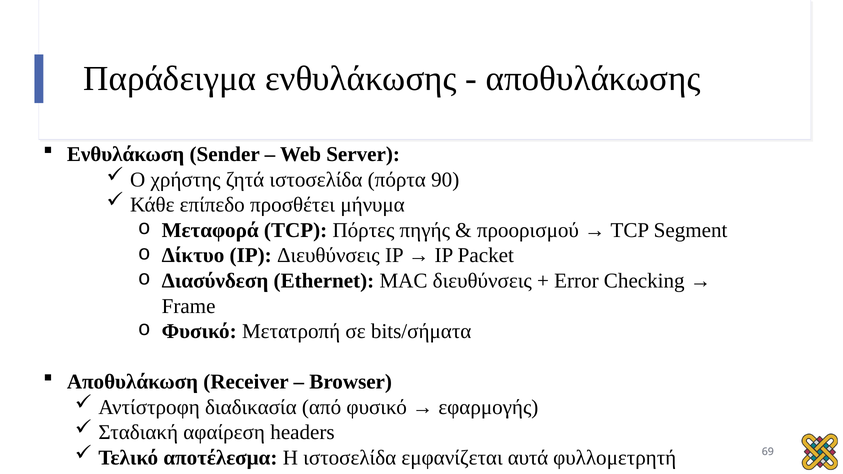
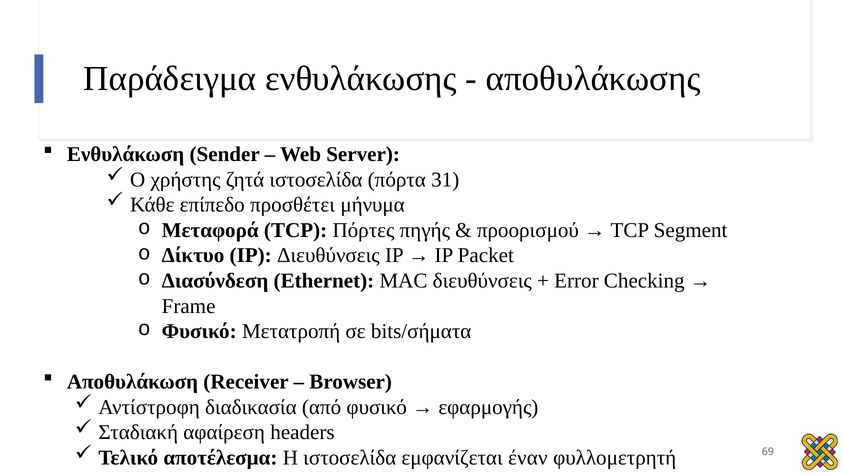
90: 90 -> 31
αυτά: αυτά -> έναν
